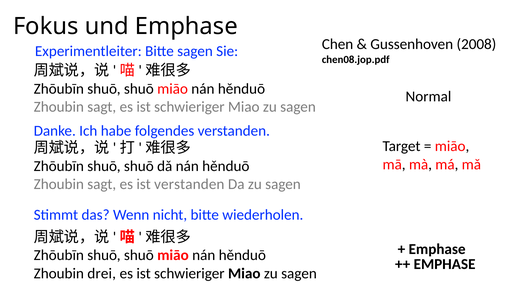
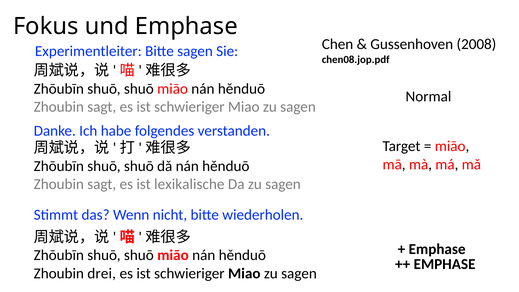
ist verstanden: verstanden -> lexikalische
